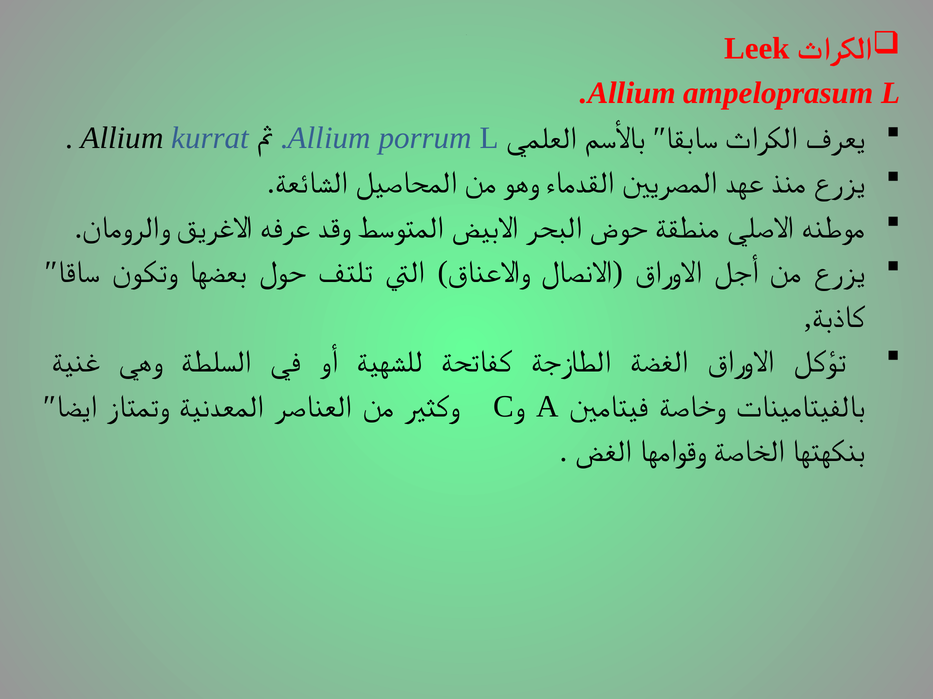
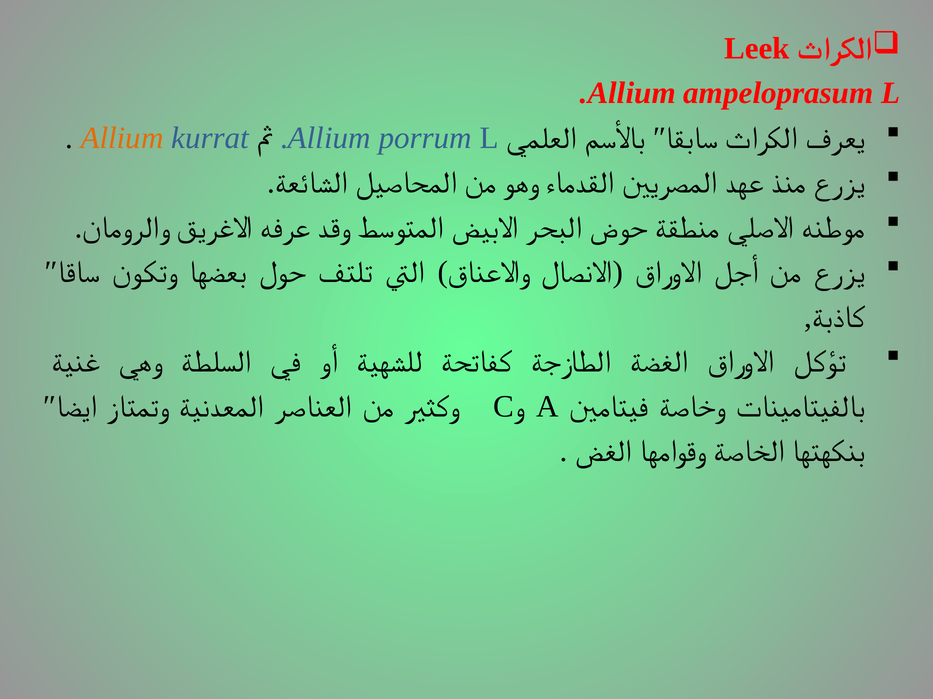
Allium at (122, 138) colour: black -> orange
